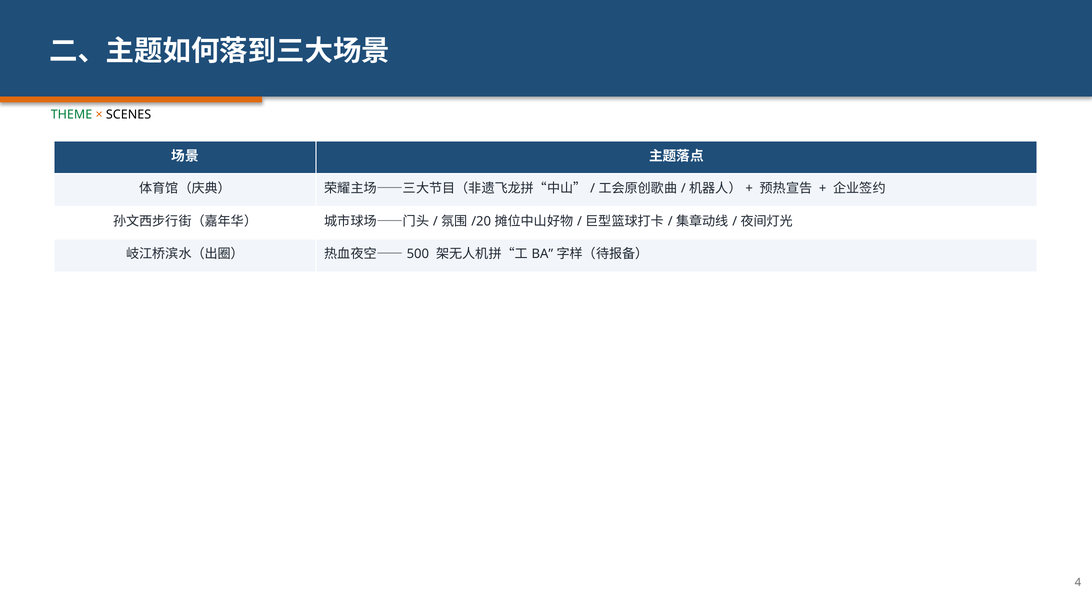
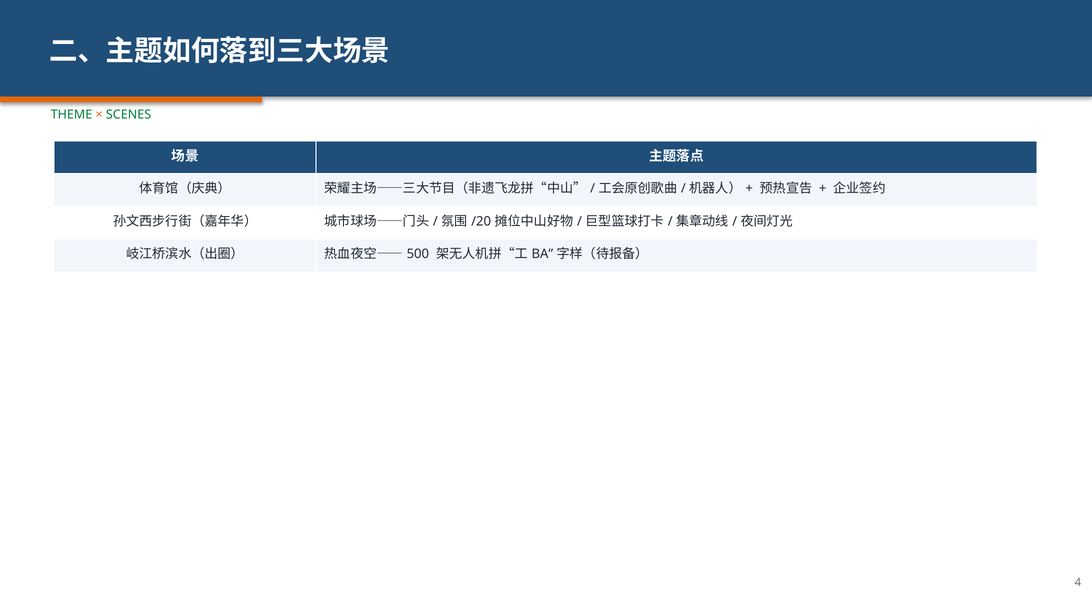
SCENES colour: black -> green
